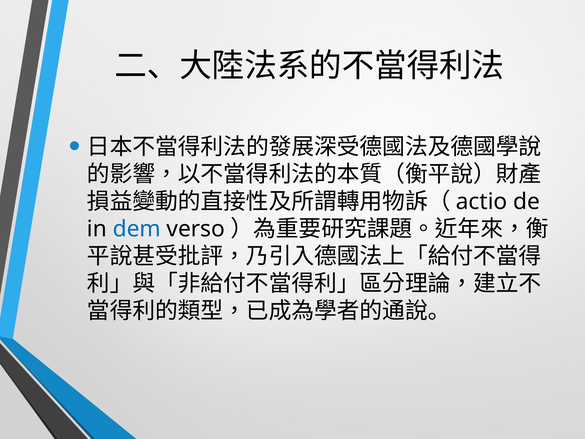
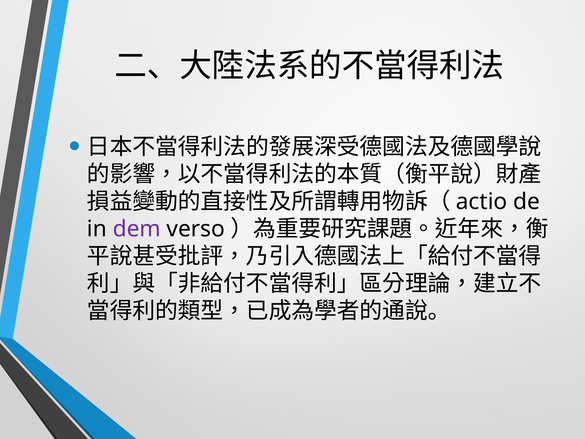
dem colour: blue -> purple
